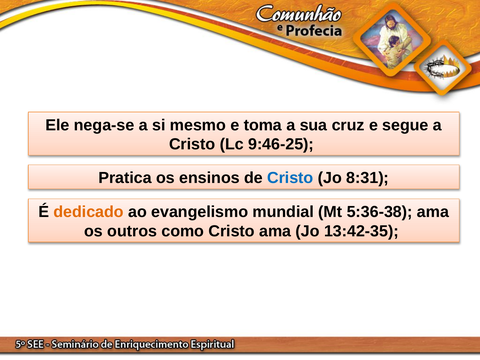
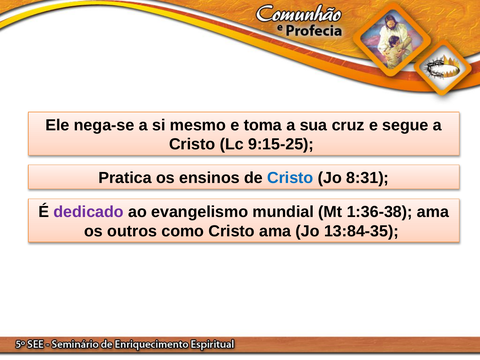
9:46-25: 9:46-25 -> 9:15-25
dedicado colour: orange -> purple
5:36-38: 5:36-38 -> 1:36-38
13:42-35: 13:42-35 -> 13:84-35
